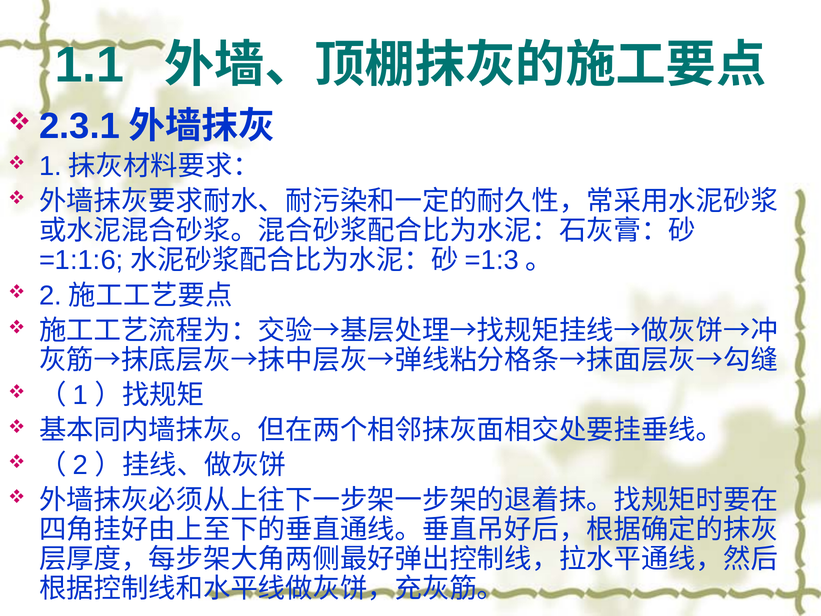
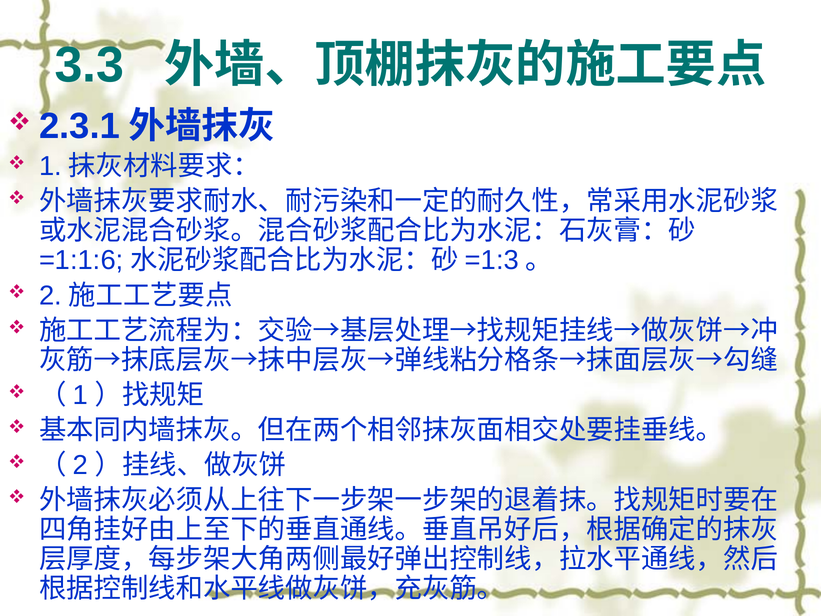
1.1: 1.1 -> 3.3
